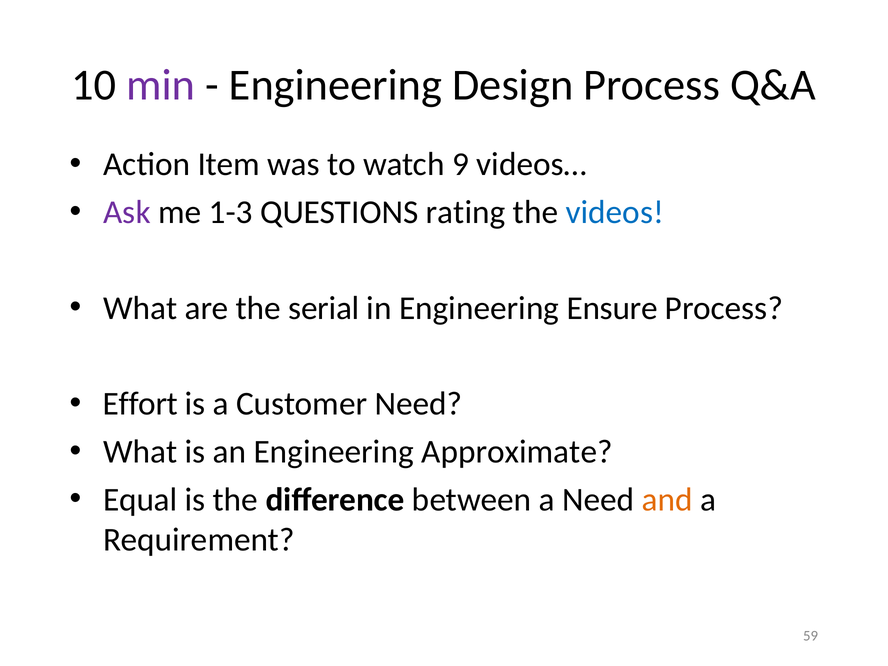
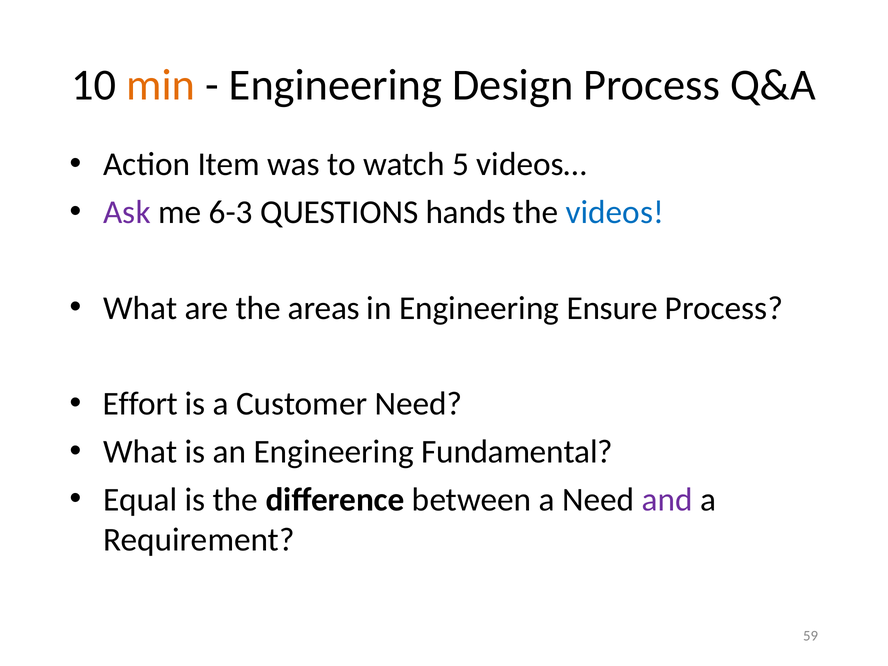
min colour: purple -> orange
9: 9 -> 5
1-3: 1-3 -> 6-3
rating: rating -> hands
serial: serial -> areas
Approximate: Approximate -> Fundamental
and colour: orange -> purple
